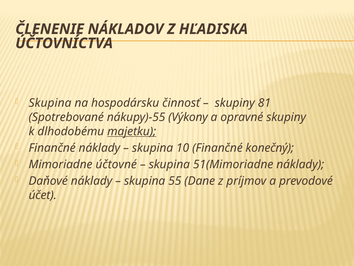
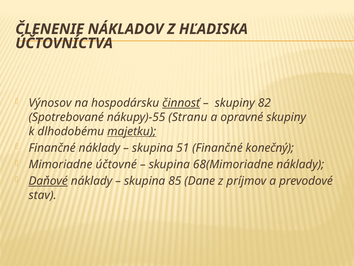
Skupina at (50, 103): Skupina -> Výnosov
činnosť underline: none -> present
81: 81 -> 82
Výkony: Výkony -> Stranu
10: 10 -> 51
51(Mimoriadne: 51(Mimoriadne -> 68(Mimoriadne
Daňové underline: none -> present
55: 55 -> 85
účet: účet -> stav
